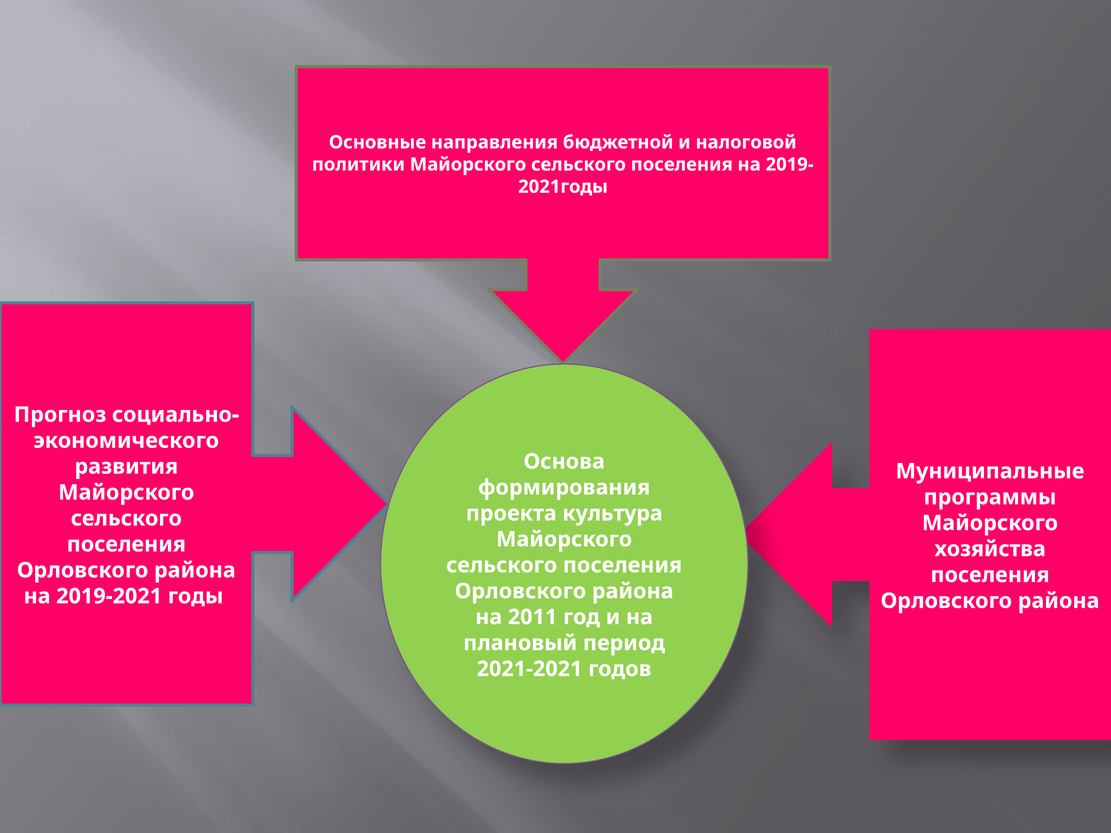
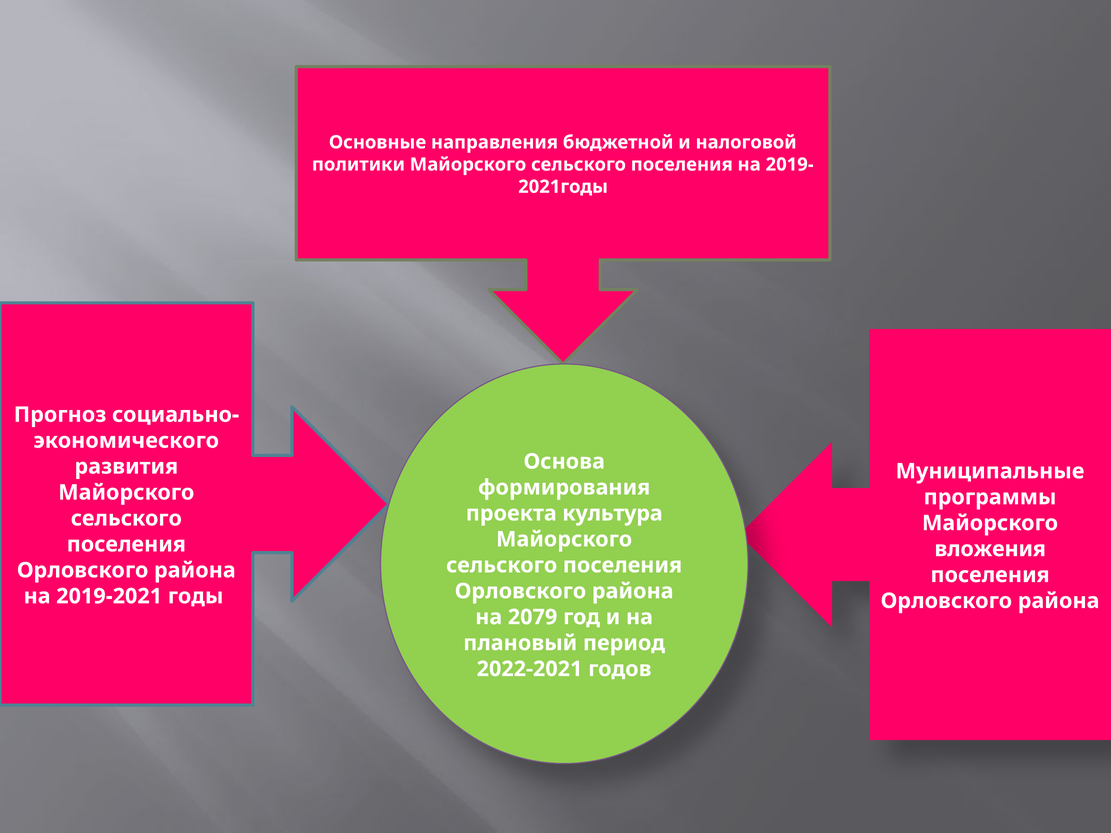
хозяйства: хозяйства -> вложения
2011: 2011 -> 2079
2021-2021: 2021-2021 -> 2022-2021
